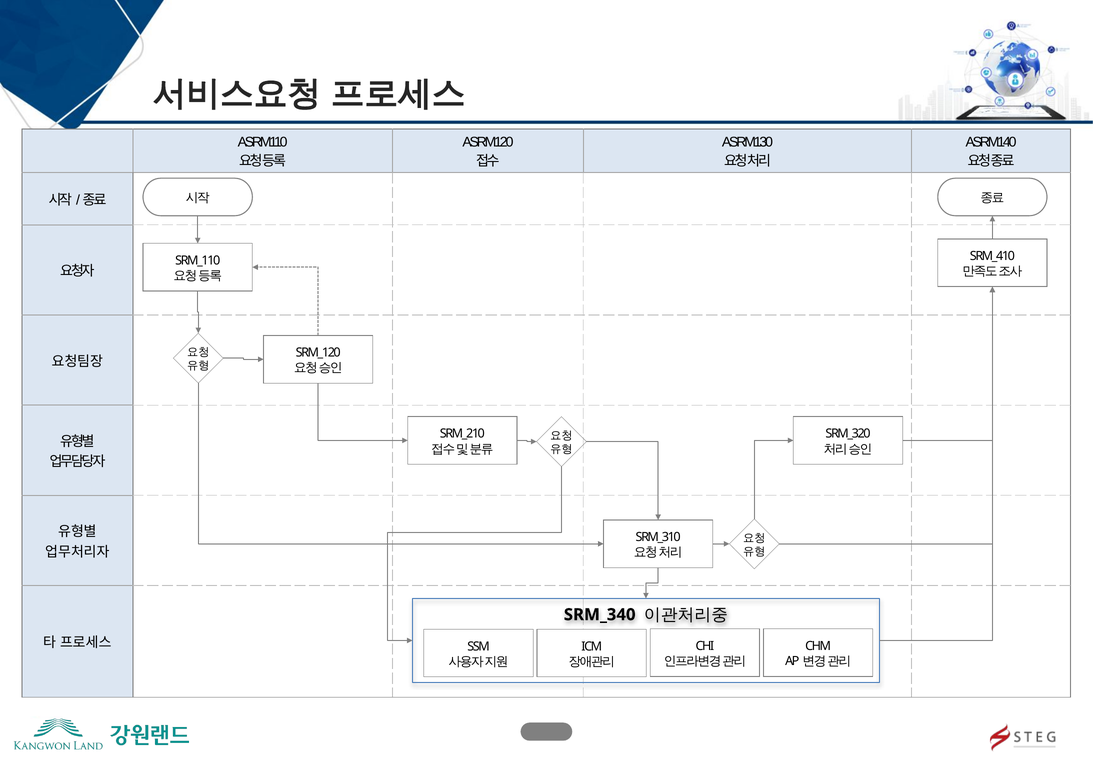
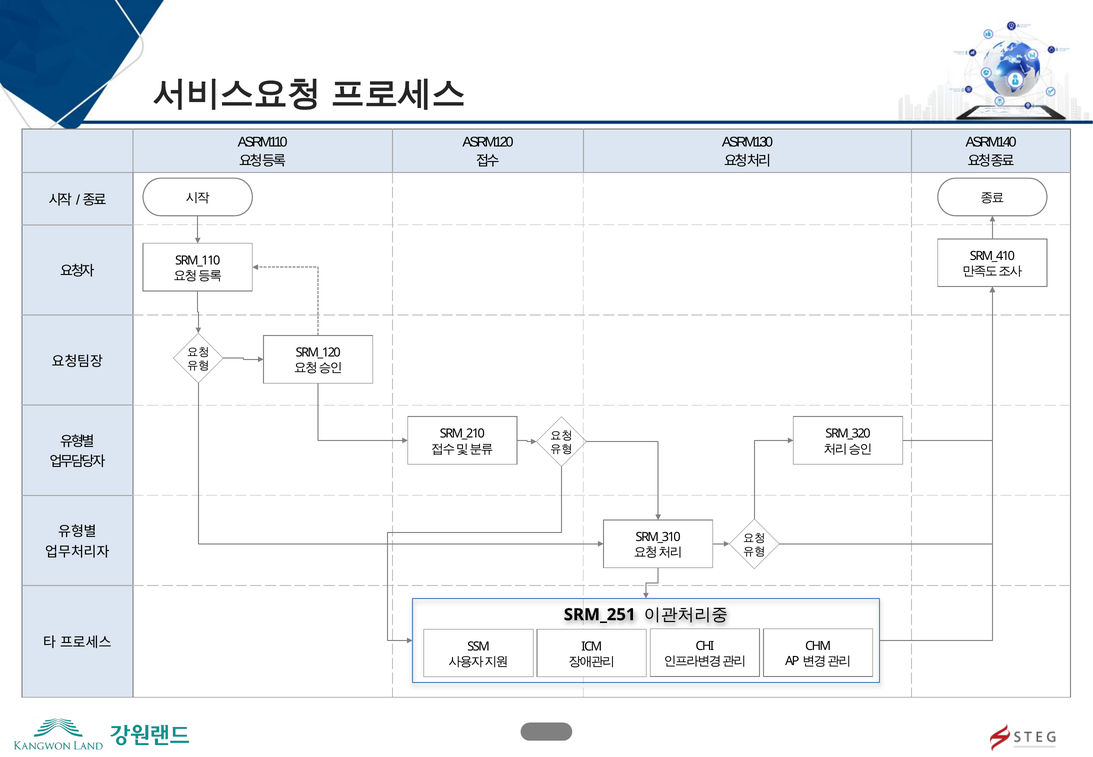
SRM_340: SRM_340 -> SRM_251
